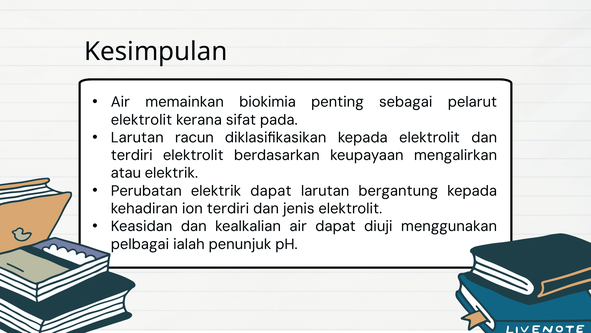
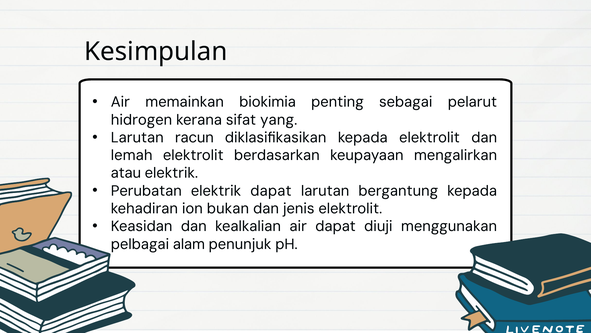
elektrolit at (141, 120): elektrolit -> hidrogen
pada: pada -> yang
terdiri at (132, 155): terdiri -> lemah
ion terdiri: terdiri -> bukan
ialah: ialah -> alam
